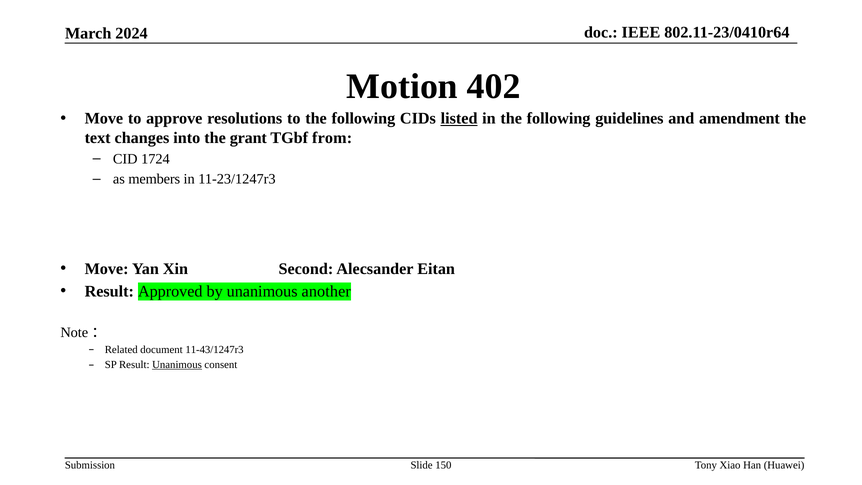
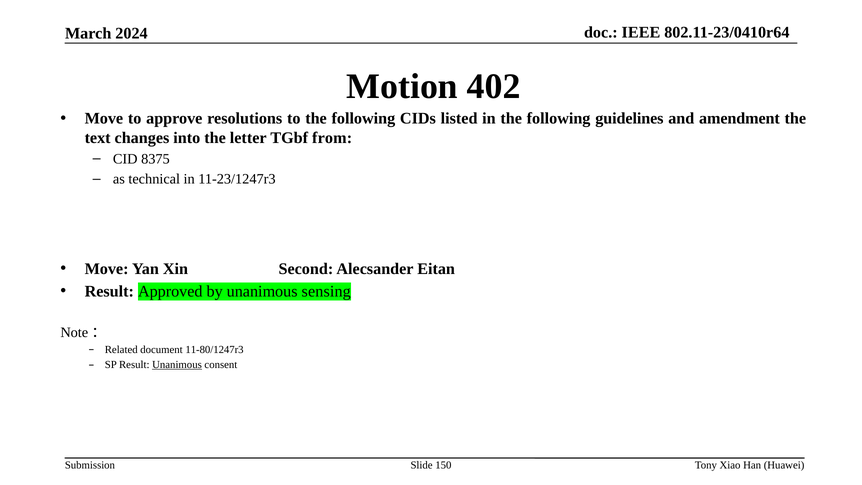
listed underline: present -> none
grant: grant -> letter
1724: 1724 -> 8375
members: members -> technical
another: another -> sensing
11-43/1247r3: 11-43/1247r3 -> 11-80/1247r3
